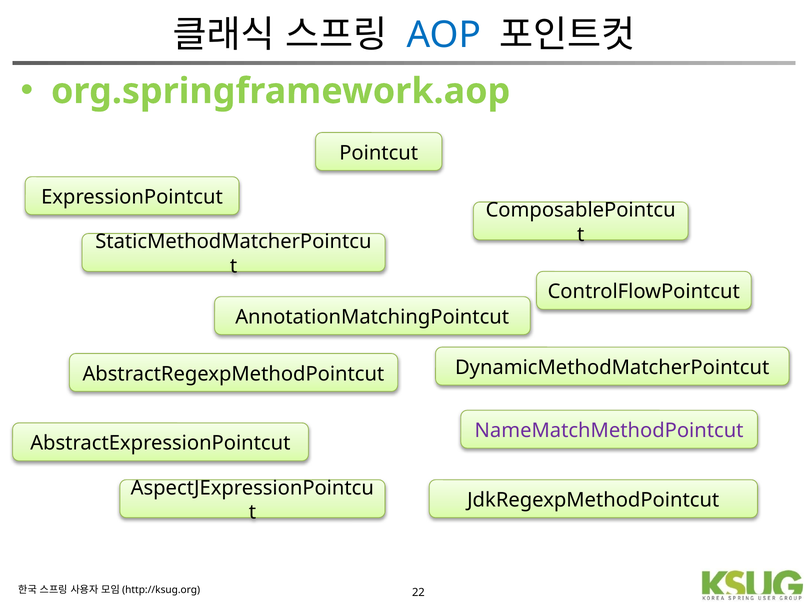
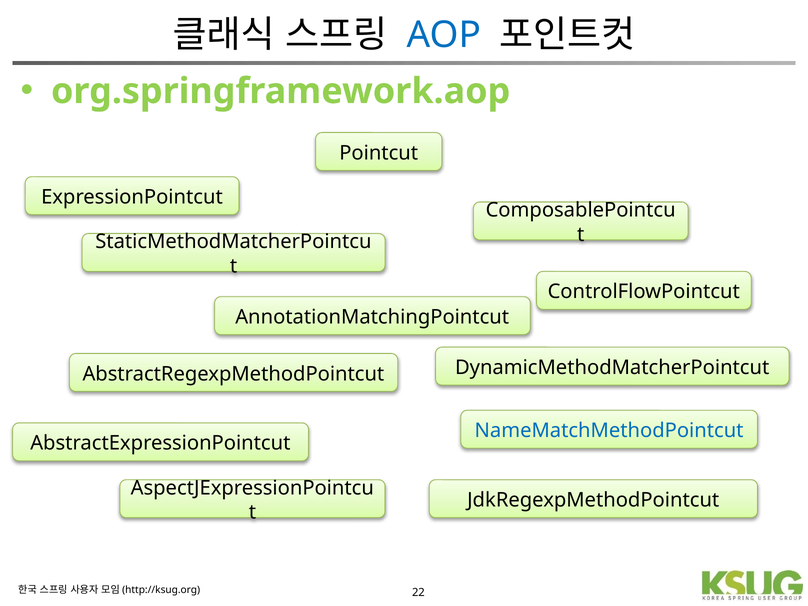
NameMatchMethodPointcut colour: purple -> blue
